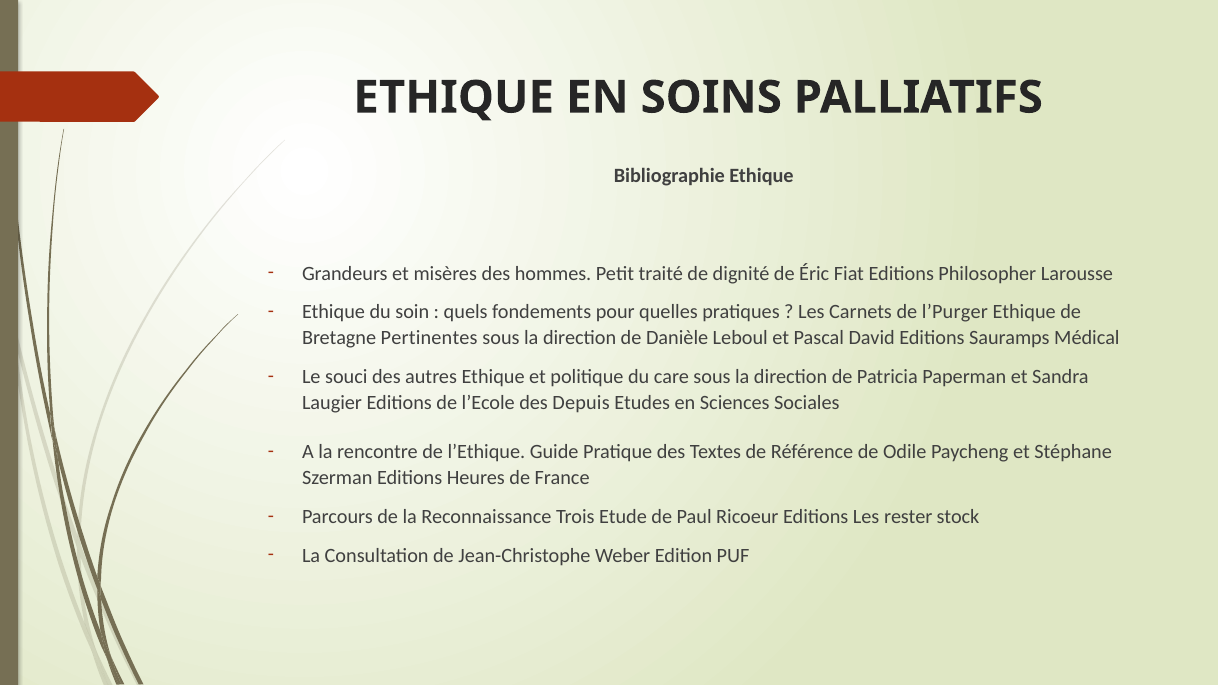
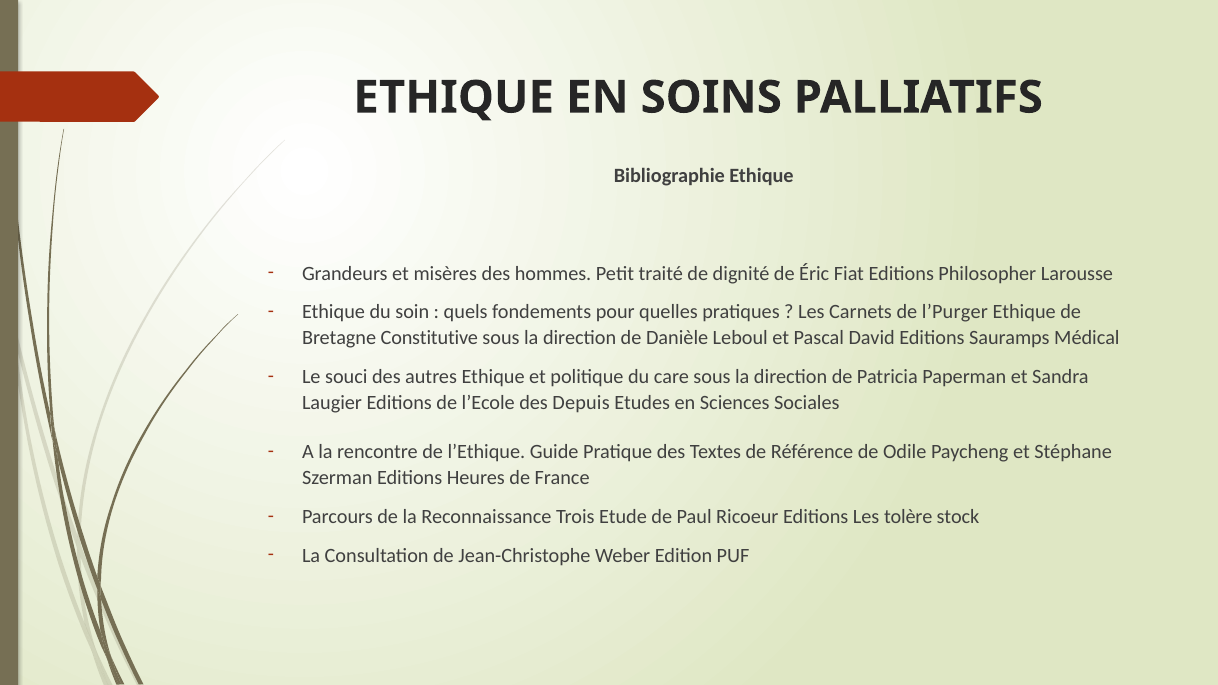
Pertinentes: Pertinentes -> Constitutive
rester: rester -> tolère
